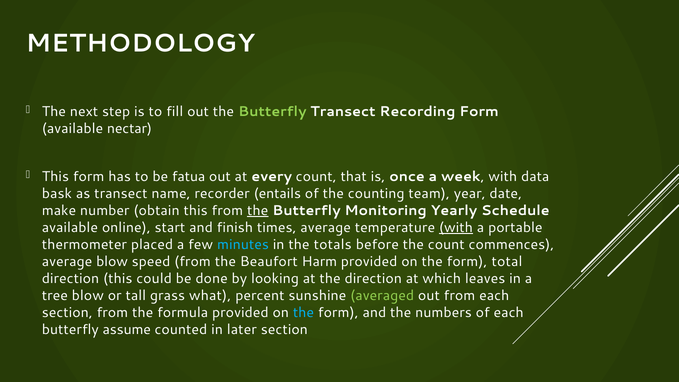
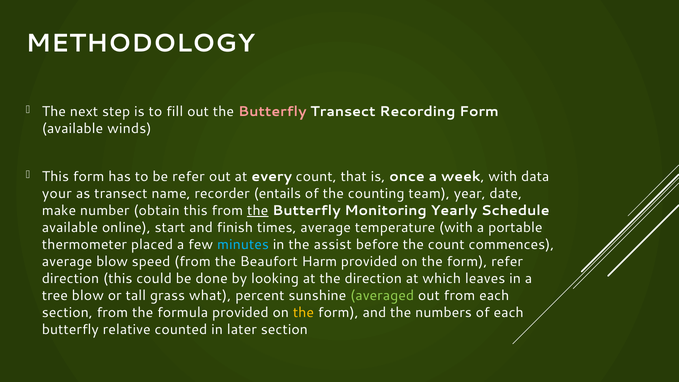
Butterfly at (272, 111) colour: light green -> pink
nectar: nectar -> winds
be fatua: fatua -> refer
bask: bask -> your
with at (456, 228) underline: present -> none
totals: totals -> assist
form total: total -> refer
the at (303, 313) colour: light blue -> yellow
assume: assume -> relative
